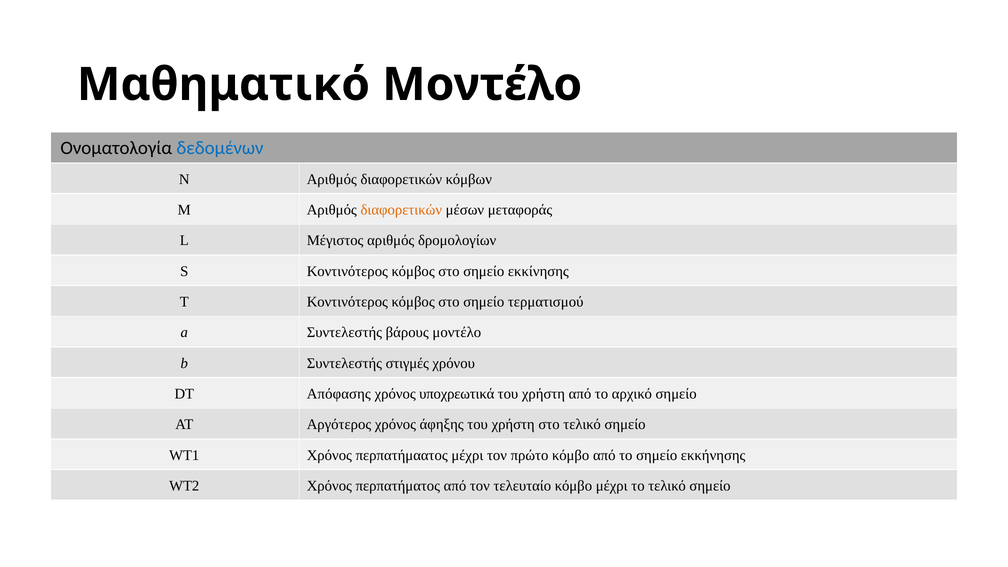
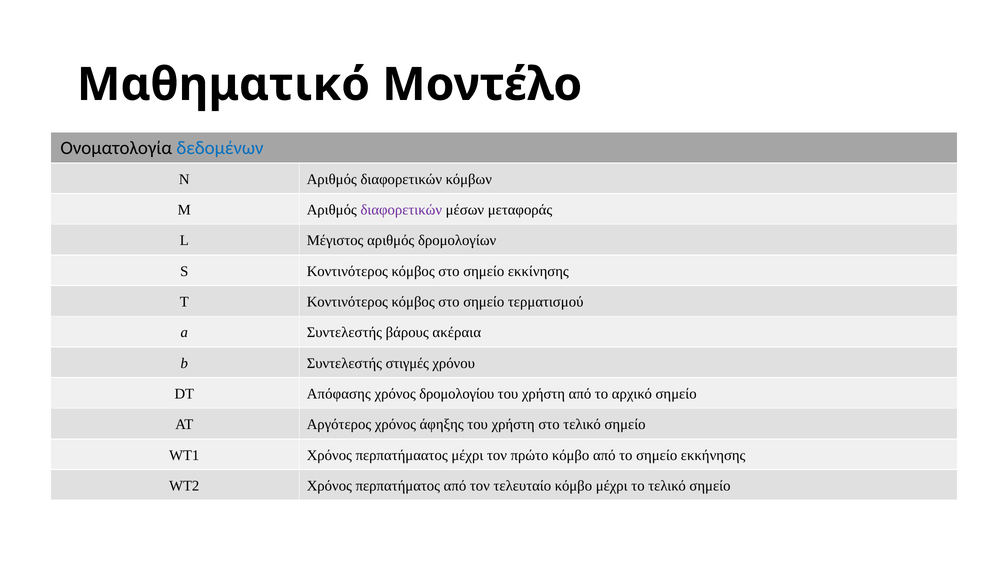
διαφορετικών at (401, 210) colour: orange -> purple
βάρους μοντέλο: μοντέλο -> ακέραια
υποχρεωτικά: υποχρεωτικά -> δρομολογίου
